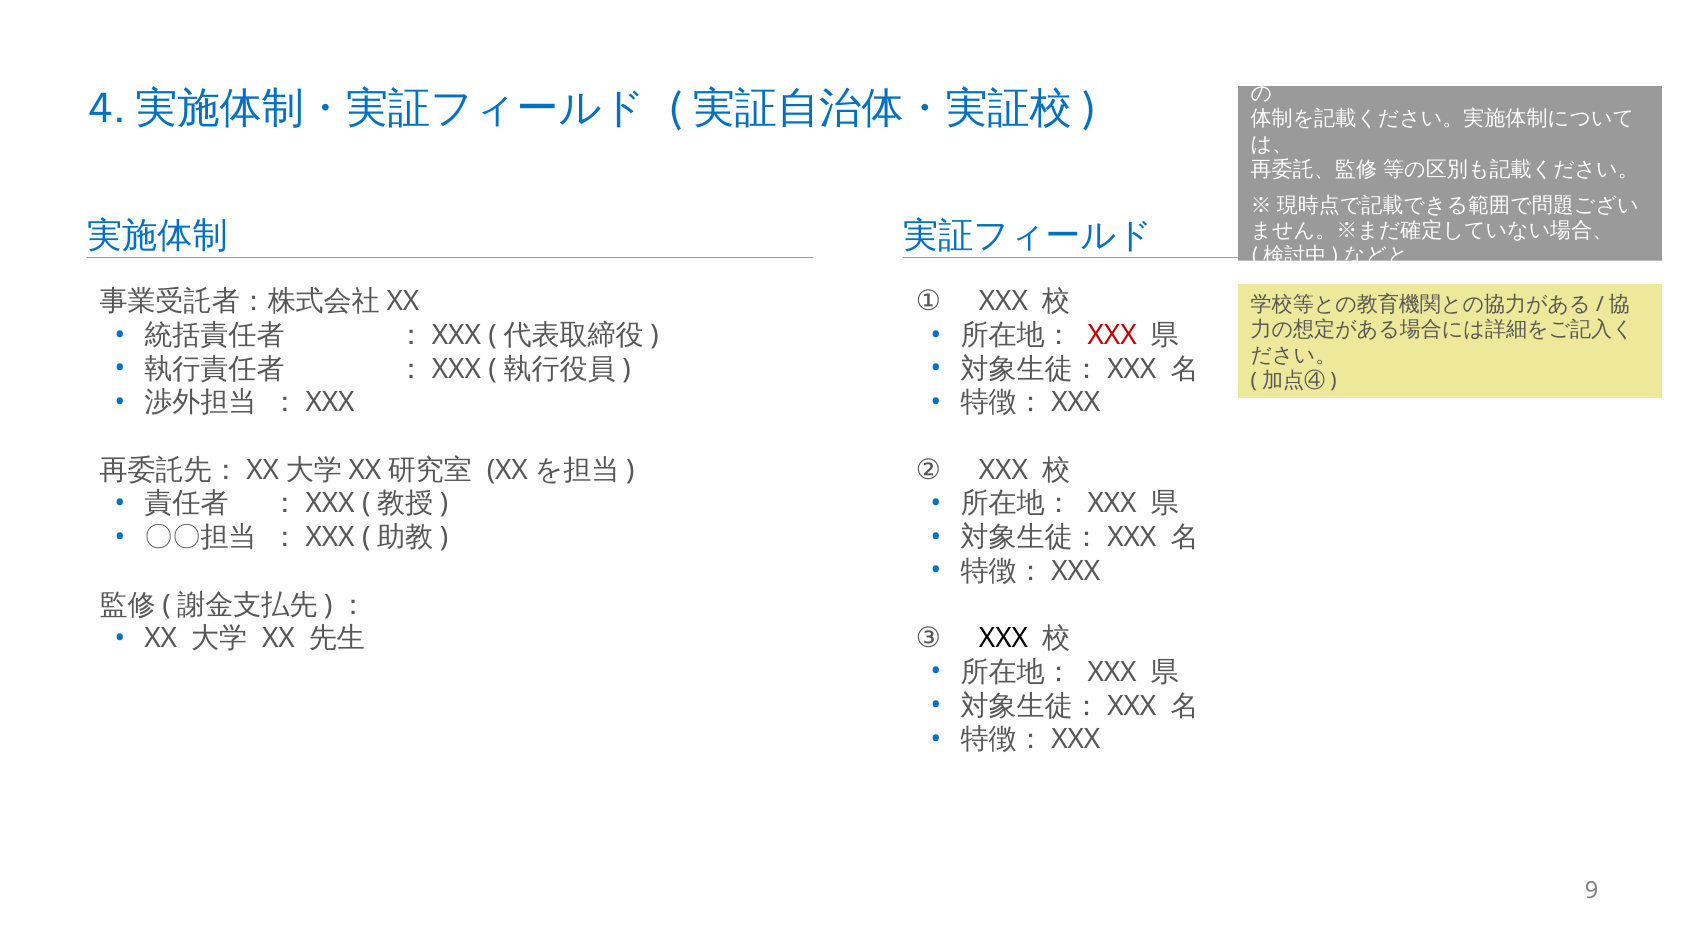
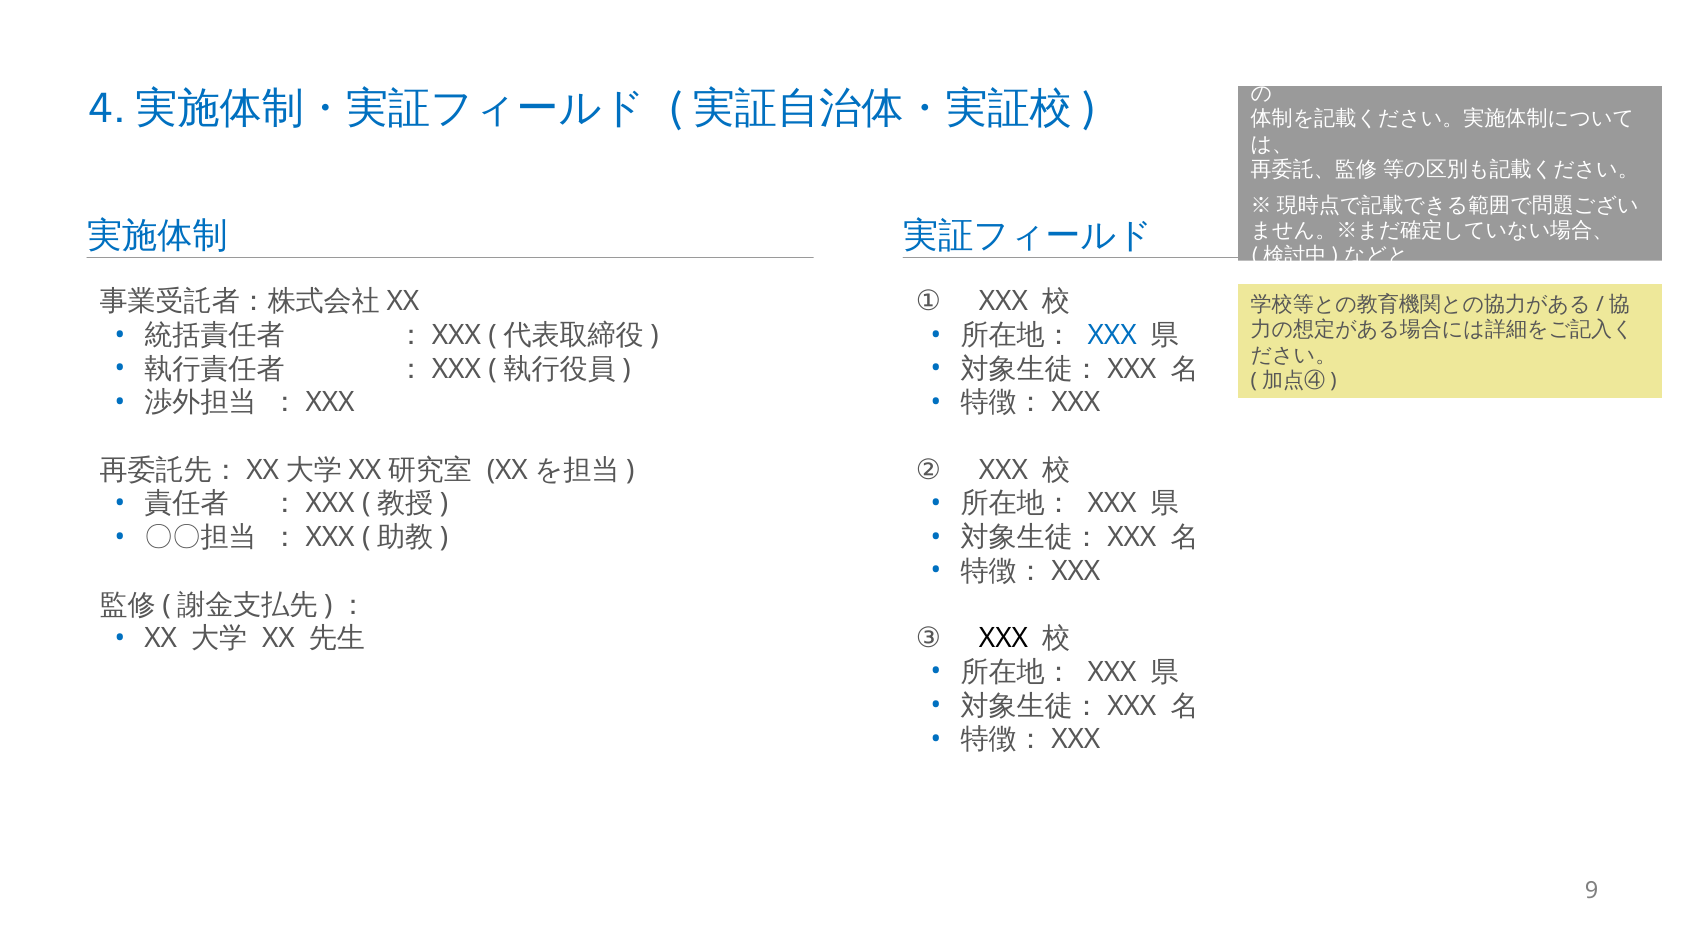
XXX at (1112, 335) colour: red -> blue
